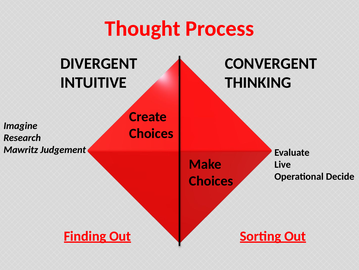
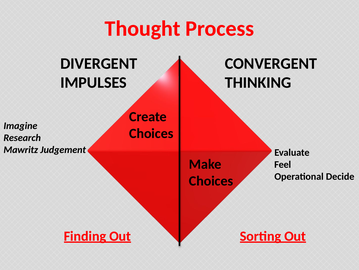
INTUITIVE: INTUITIVE -> IMPULSES
Live: Live -> Feel
